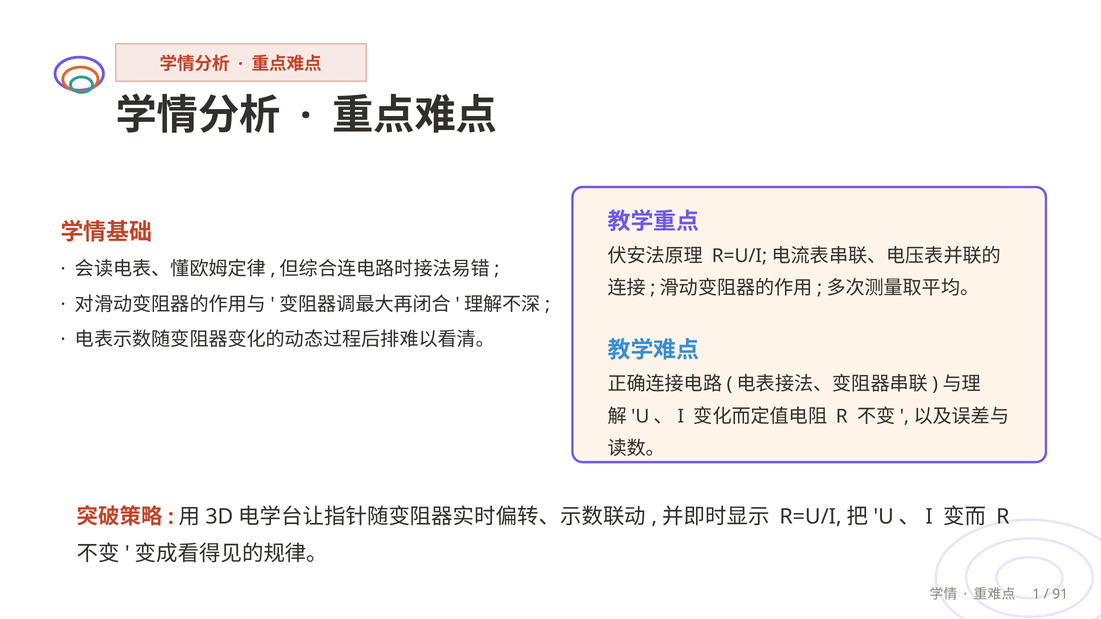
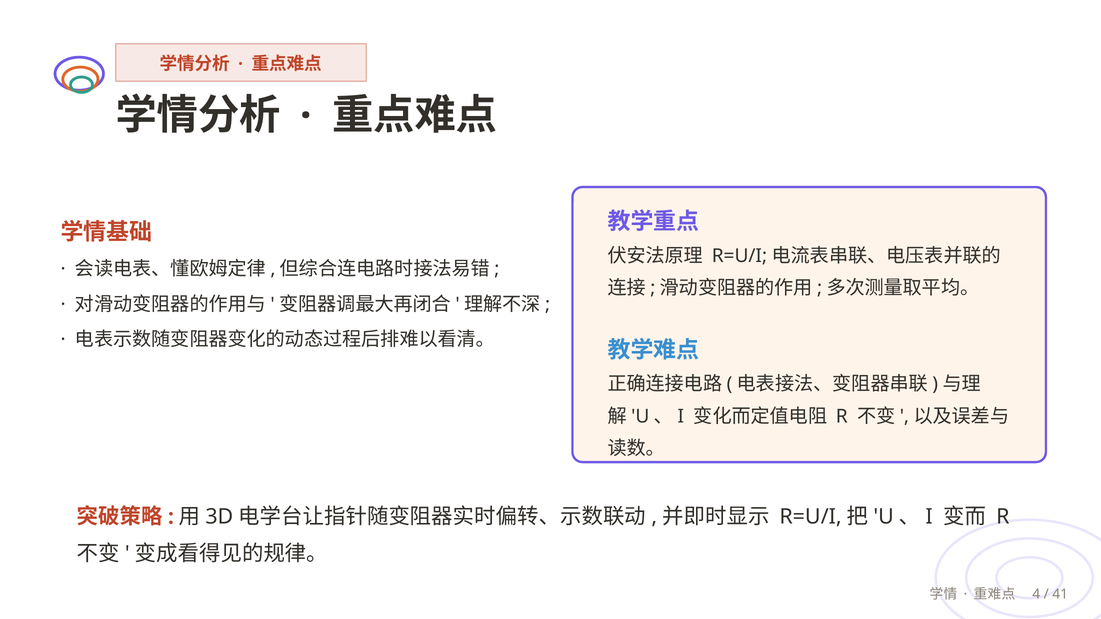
1: 1 -> 4
91: 91 -> 41
